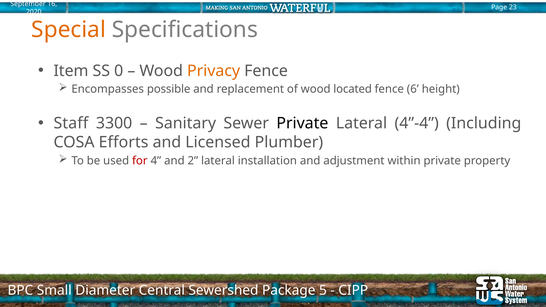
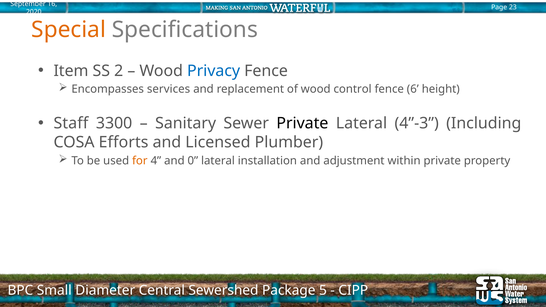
0: 0 -> 2
Privacy colour: orange -> blue
possible: possible -> services
located: located -> control
4”-4: 4”-4 -> 4”-3
for colour: red -> orange
2: 2 -> 0
